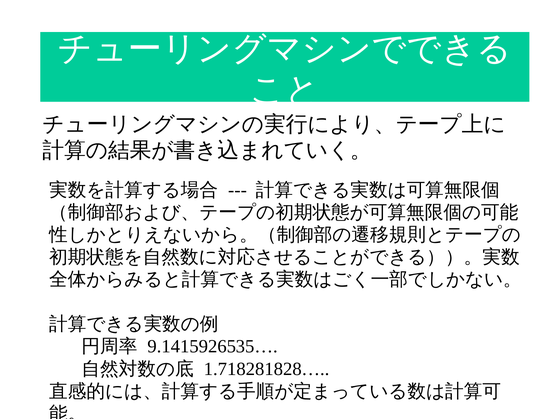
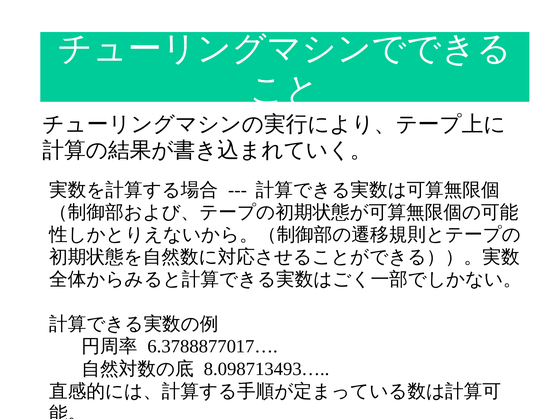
9.1415926535…: 9.1415926535… -> 6.3788877017…
1.718281828…: 1.718281828… -> 8.098713493…
